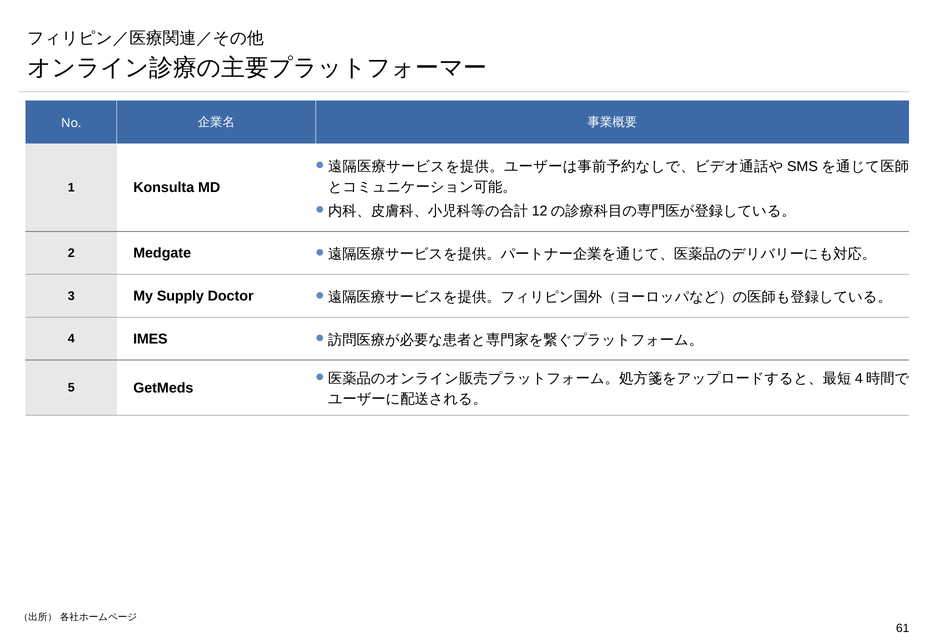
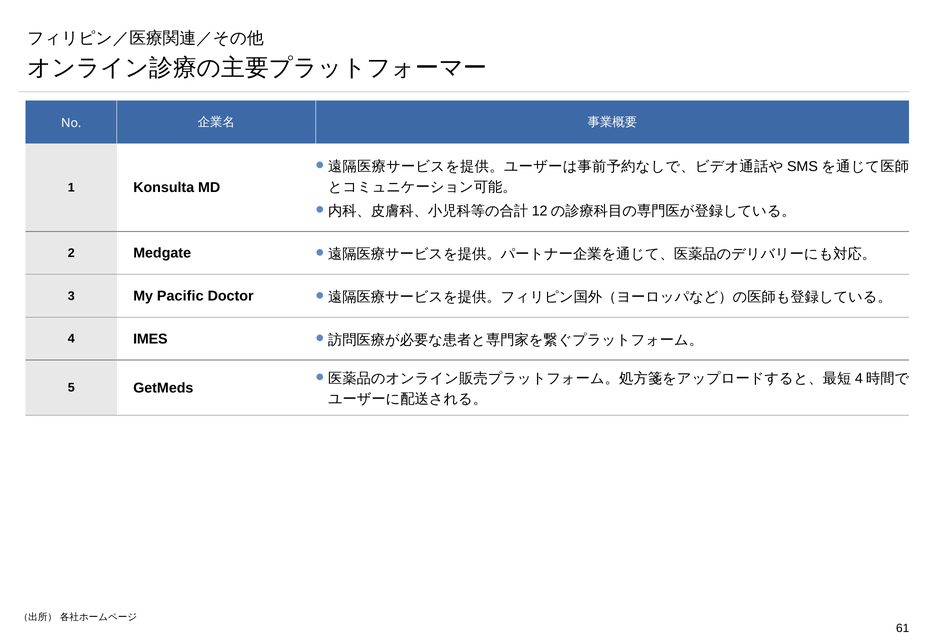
Supply: Supply -> Pacific
